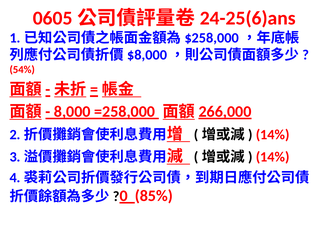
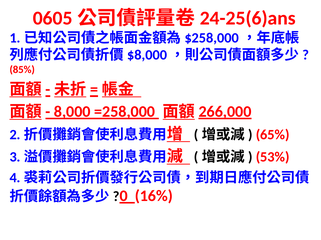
54%: 54% -> 85%
14% at (273, 135): 14% -> 65%
14% at (273, 157): 14% -> 53%
85%: 85% -> 16%
